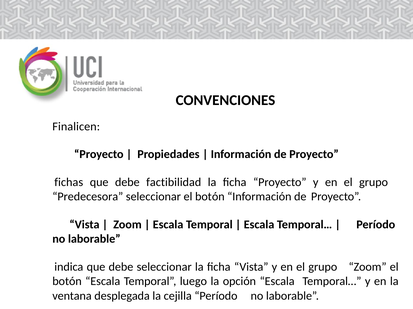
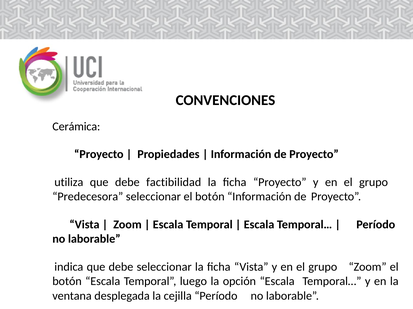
Finalicen: Finalicen -> Cerámica
fichas: fichas -> utiliza
